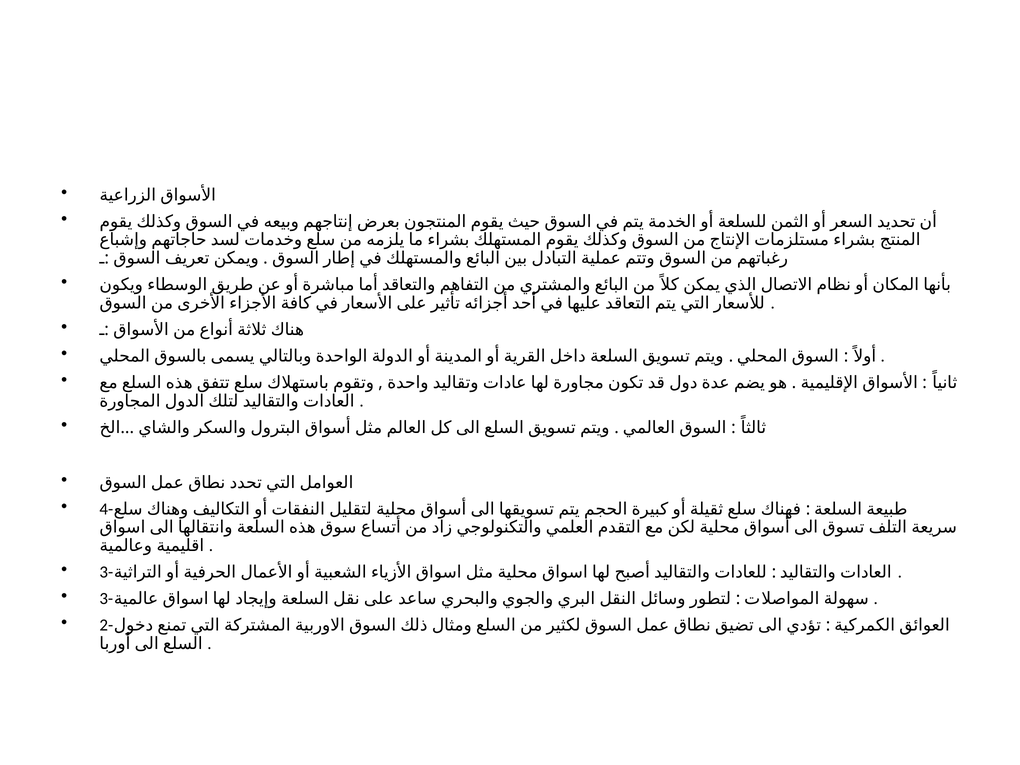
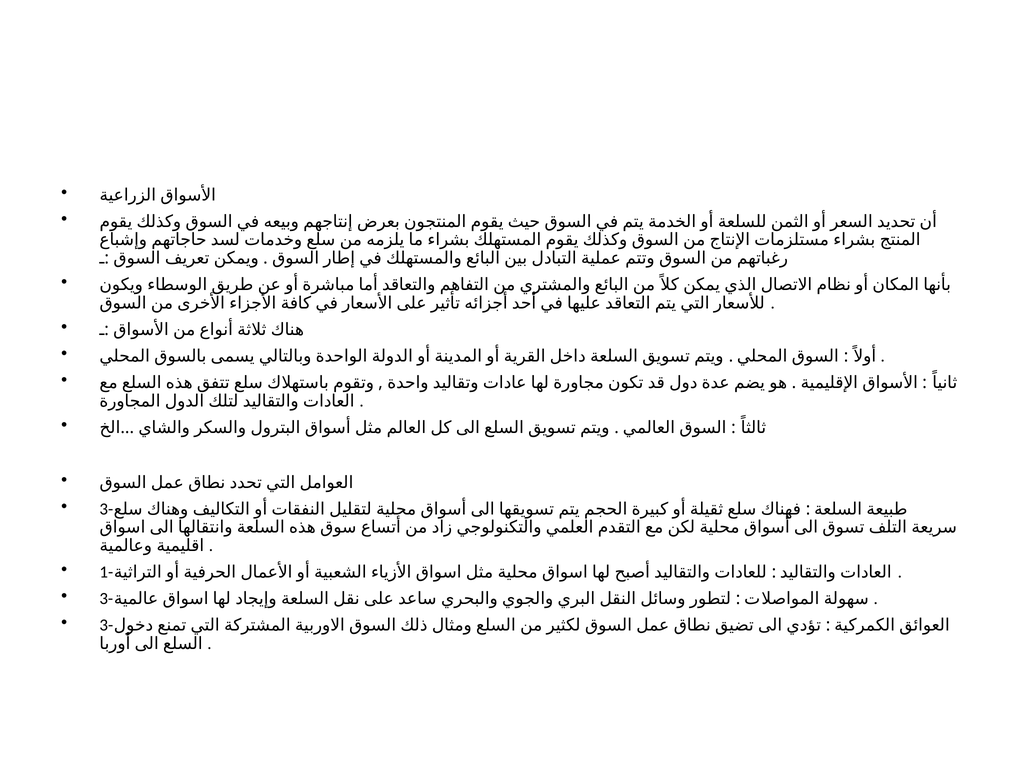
4- at (106, 509): 4- -> 3-
3- at (106, 572): 3- -> 1-
2- at (106, 625): 2- -> 3-
